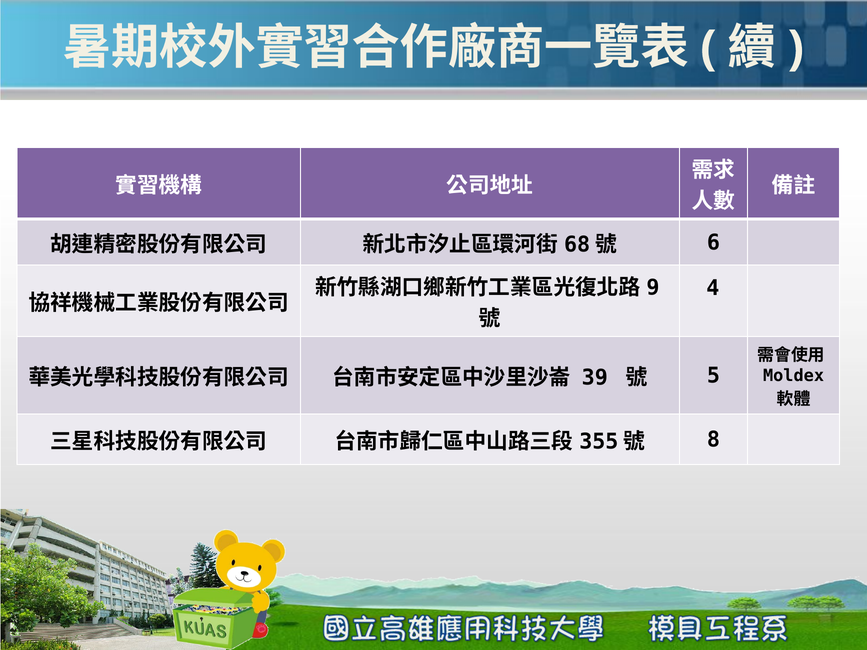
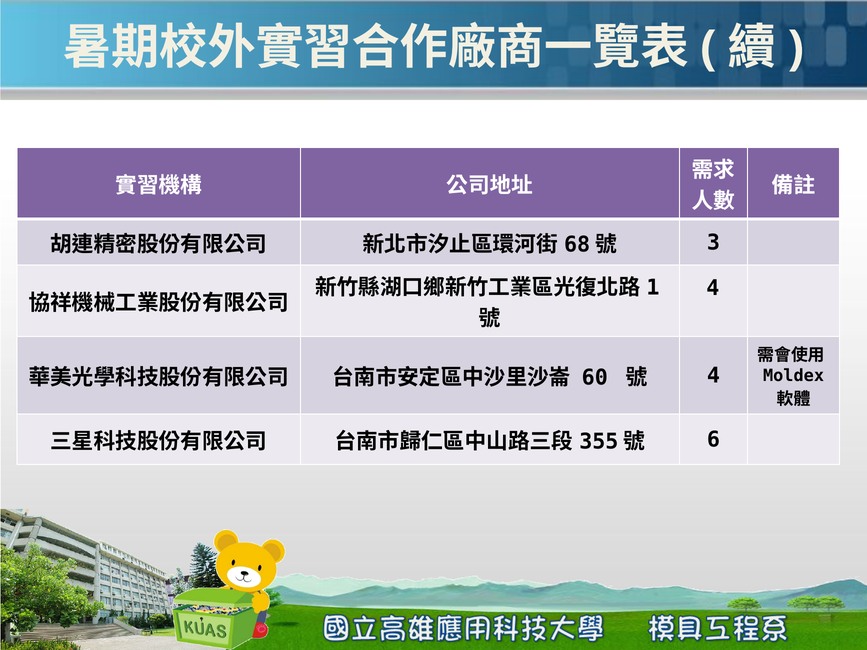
6: 6 -> 3
9: 9 -> 1
39: 39 -> 60
5 at (713, 376): 5 -> 4
8: 8 -> 6
